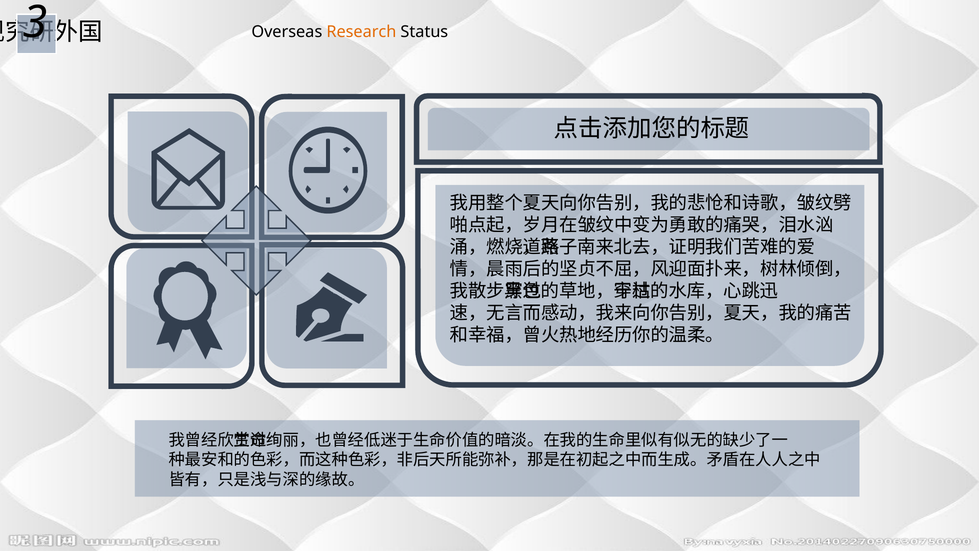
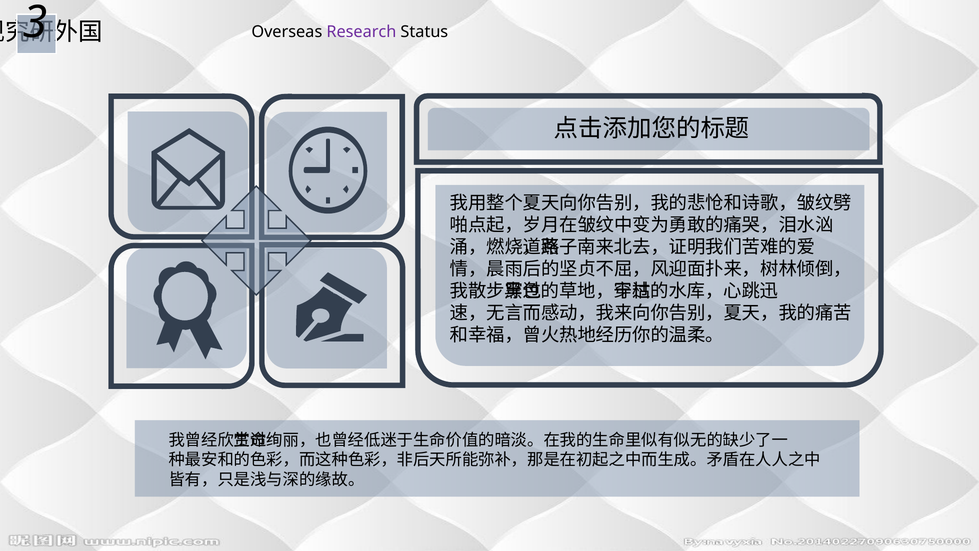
Research colour: orange -> purple
